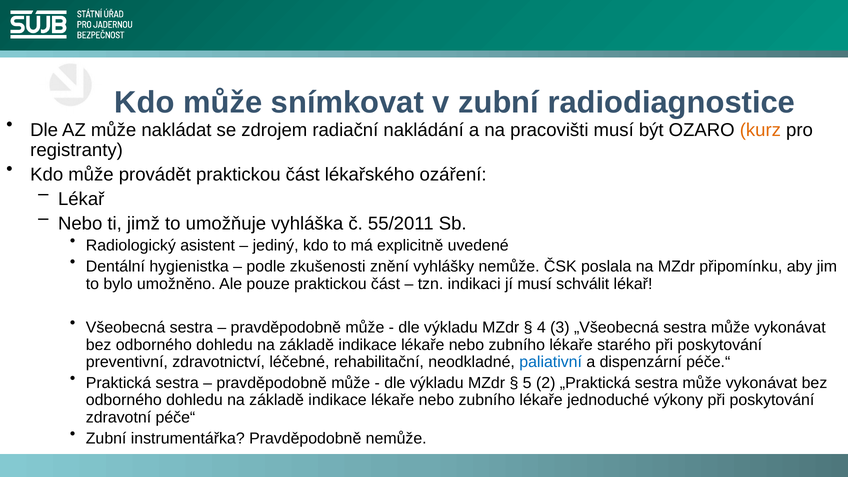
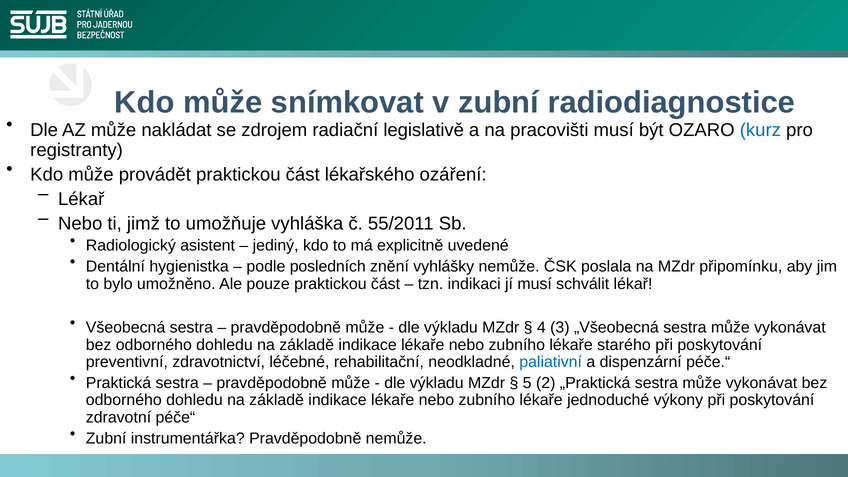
nakládání: nakládání -> legislativě
kurz colour: orange -> blue
zkušenosti: zkušenosti -> posledních
